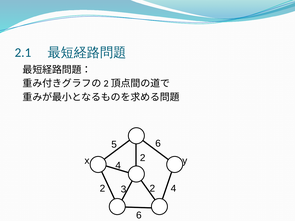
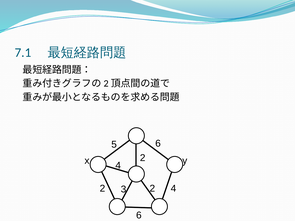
2.1: 2.1 -> 7.1
